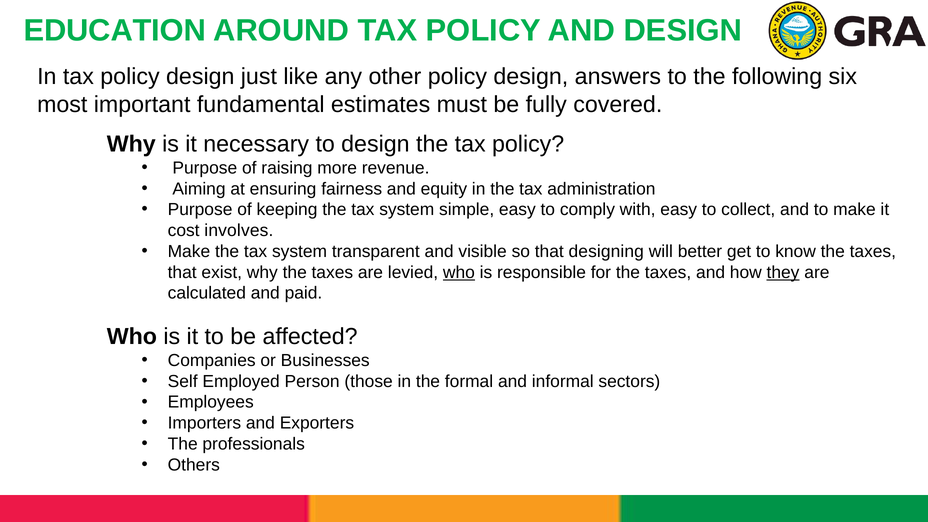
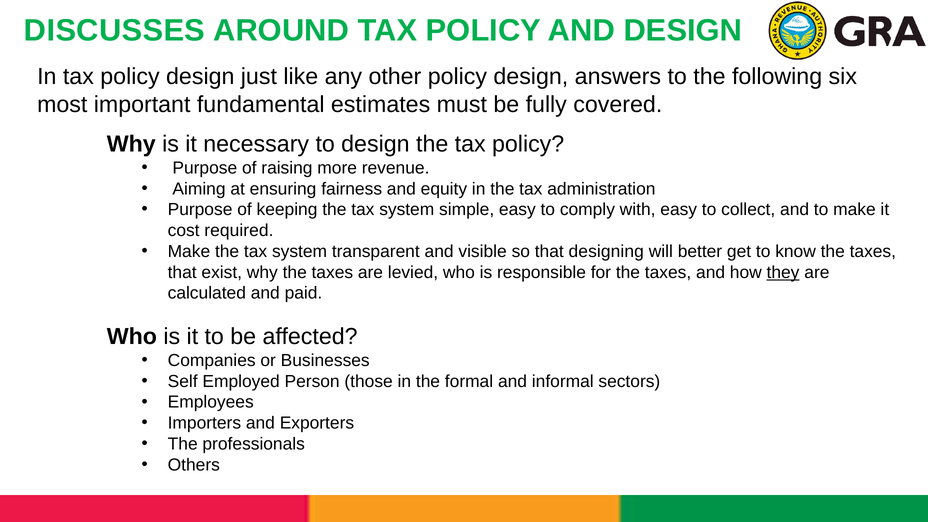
EDUCATION: EDUCATION -> DISCUSSES
involves: involves -> required
who at (459, 272) underline: present -> none
